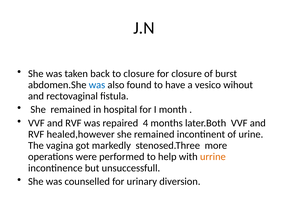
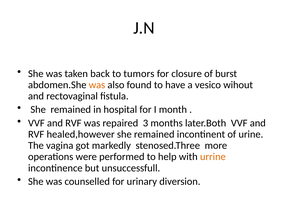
to closure: closure -> tumors
was at (97, 85) colour: blue -> orange
4: 4 -> 3
